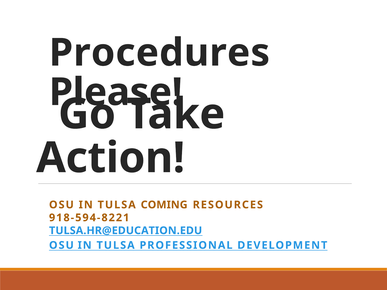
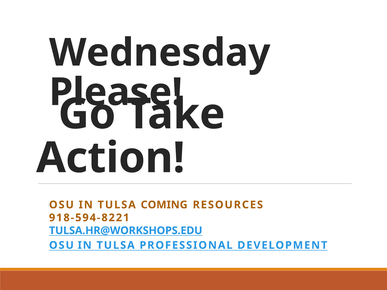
Procedures: Procedures -> Wednesday
TULSA.HR@EDUCATION.EDU: TULSA.HR@EDUCATION.EDU -> TULSA.HR@WORKSHOPS.EDU
